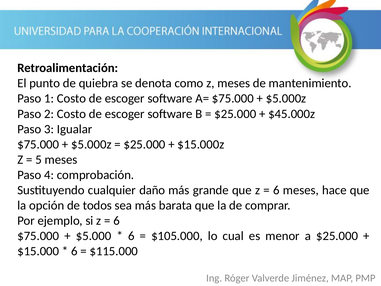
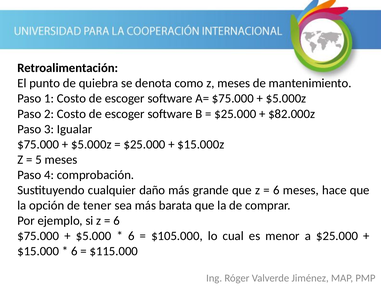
$45.000z: $45.000z -> $82.000z
todos: todos -> tener
